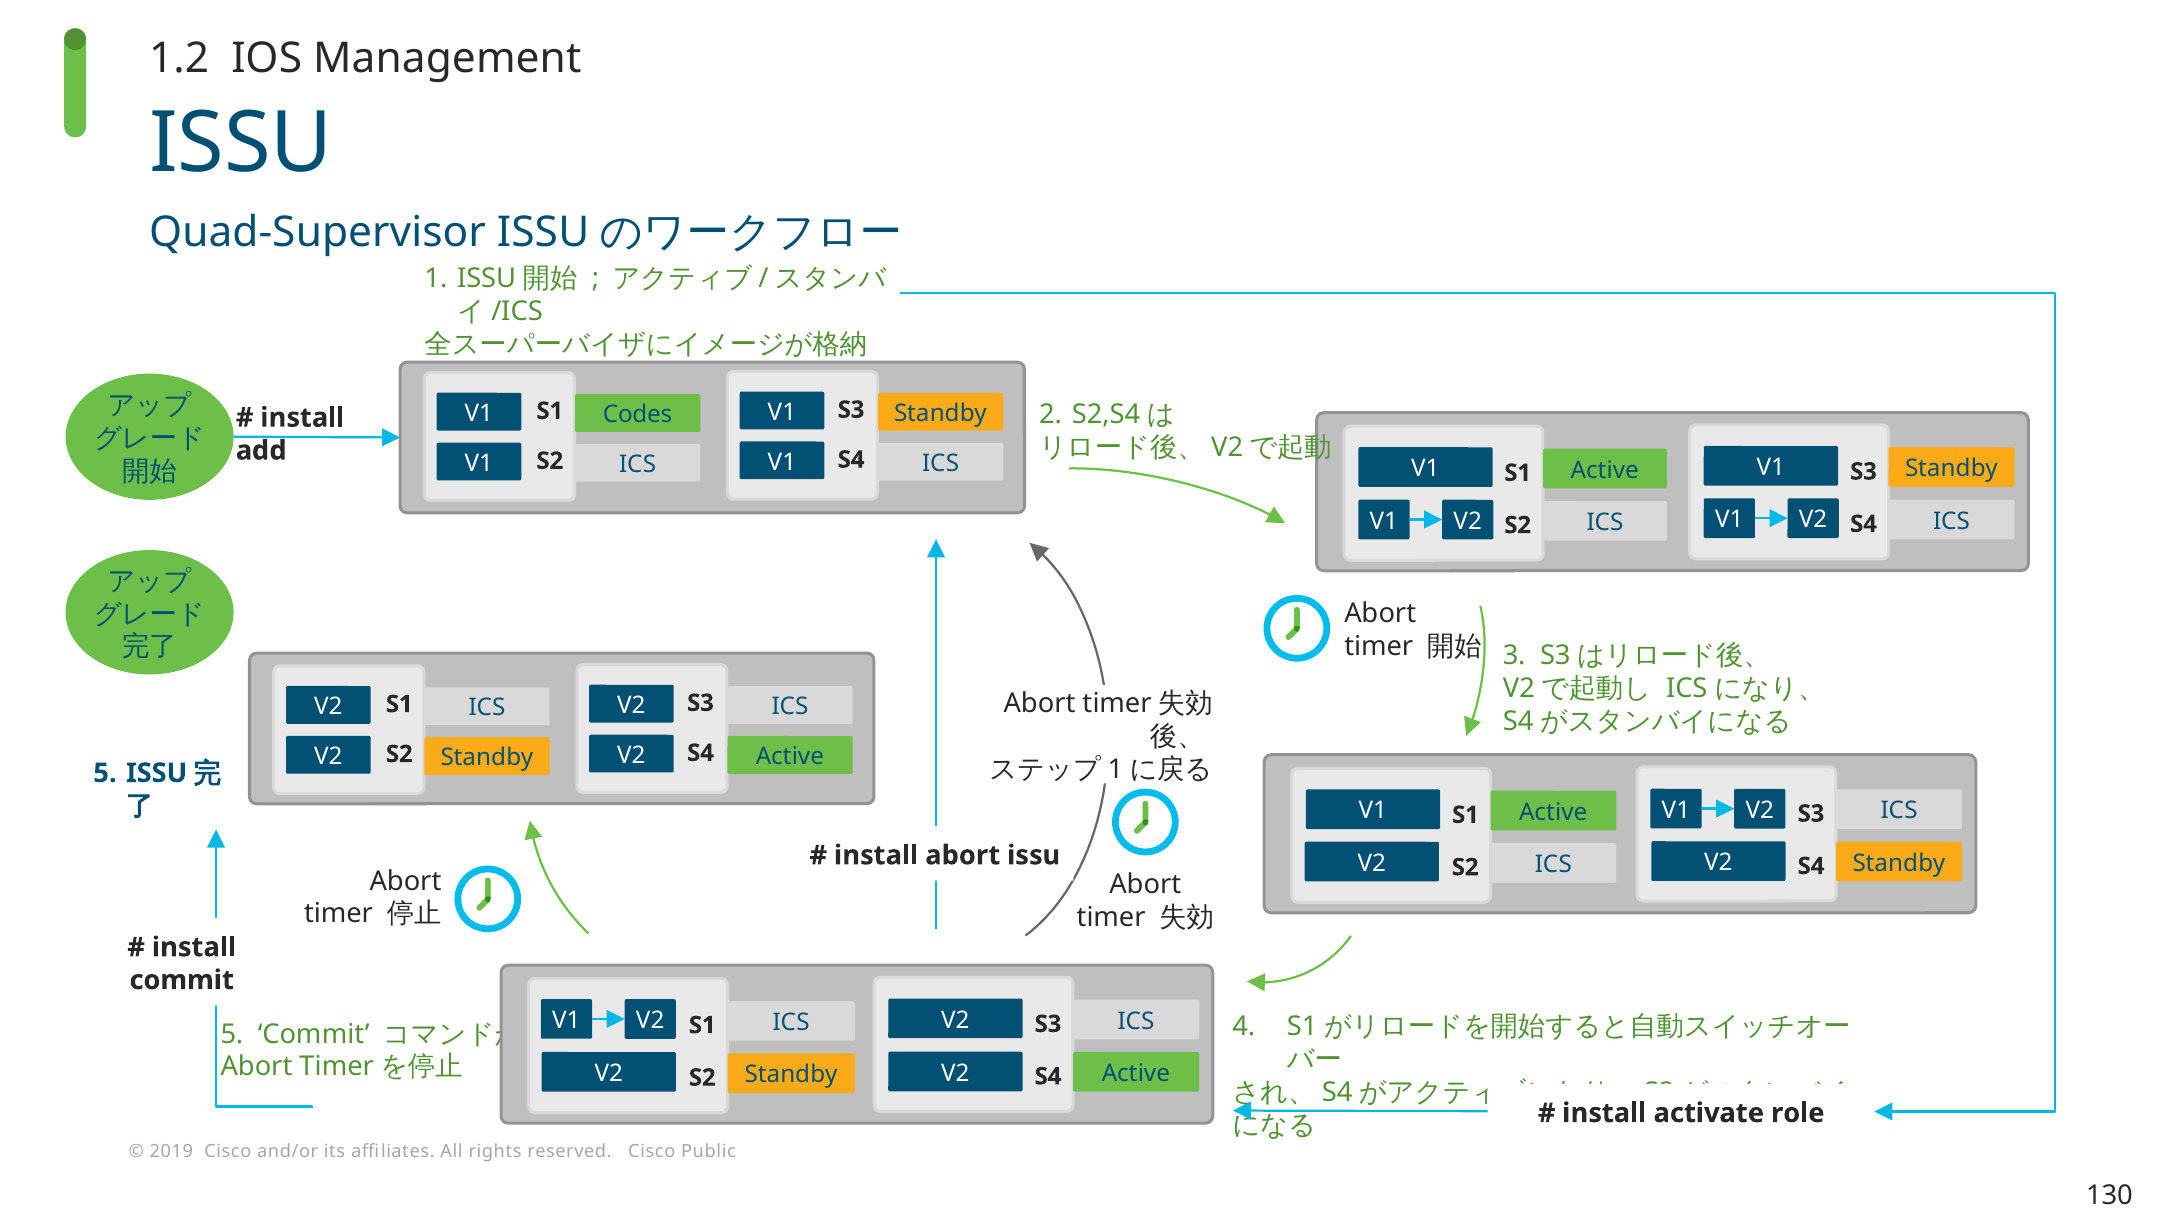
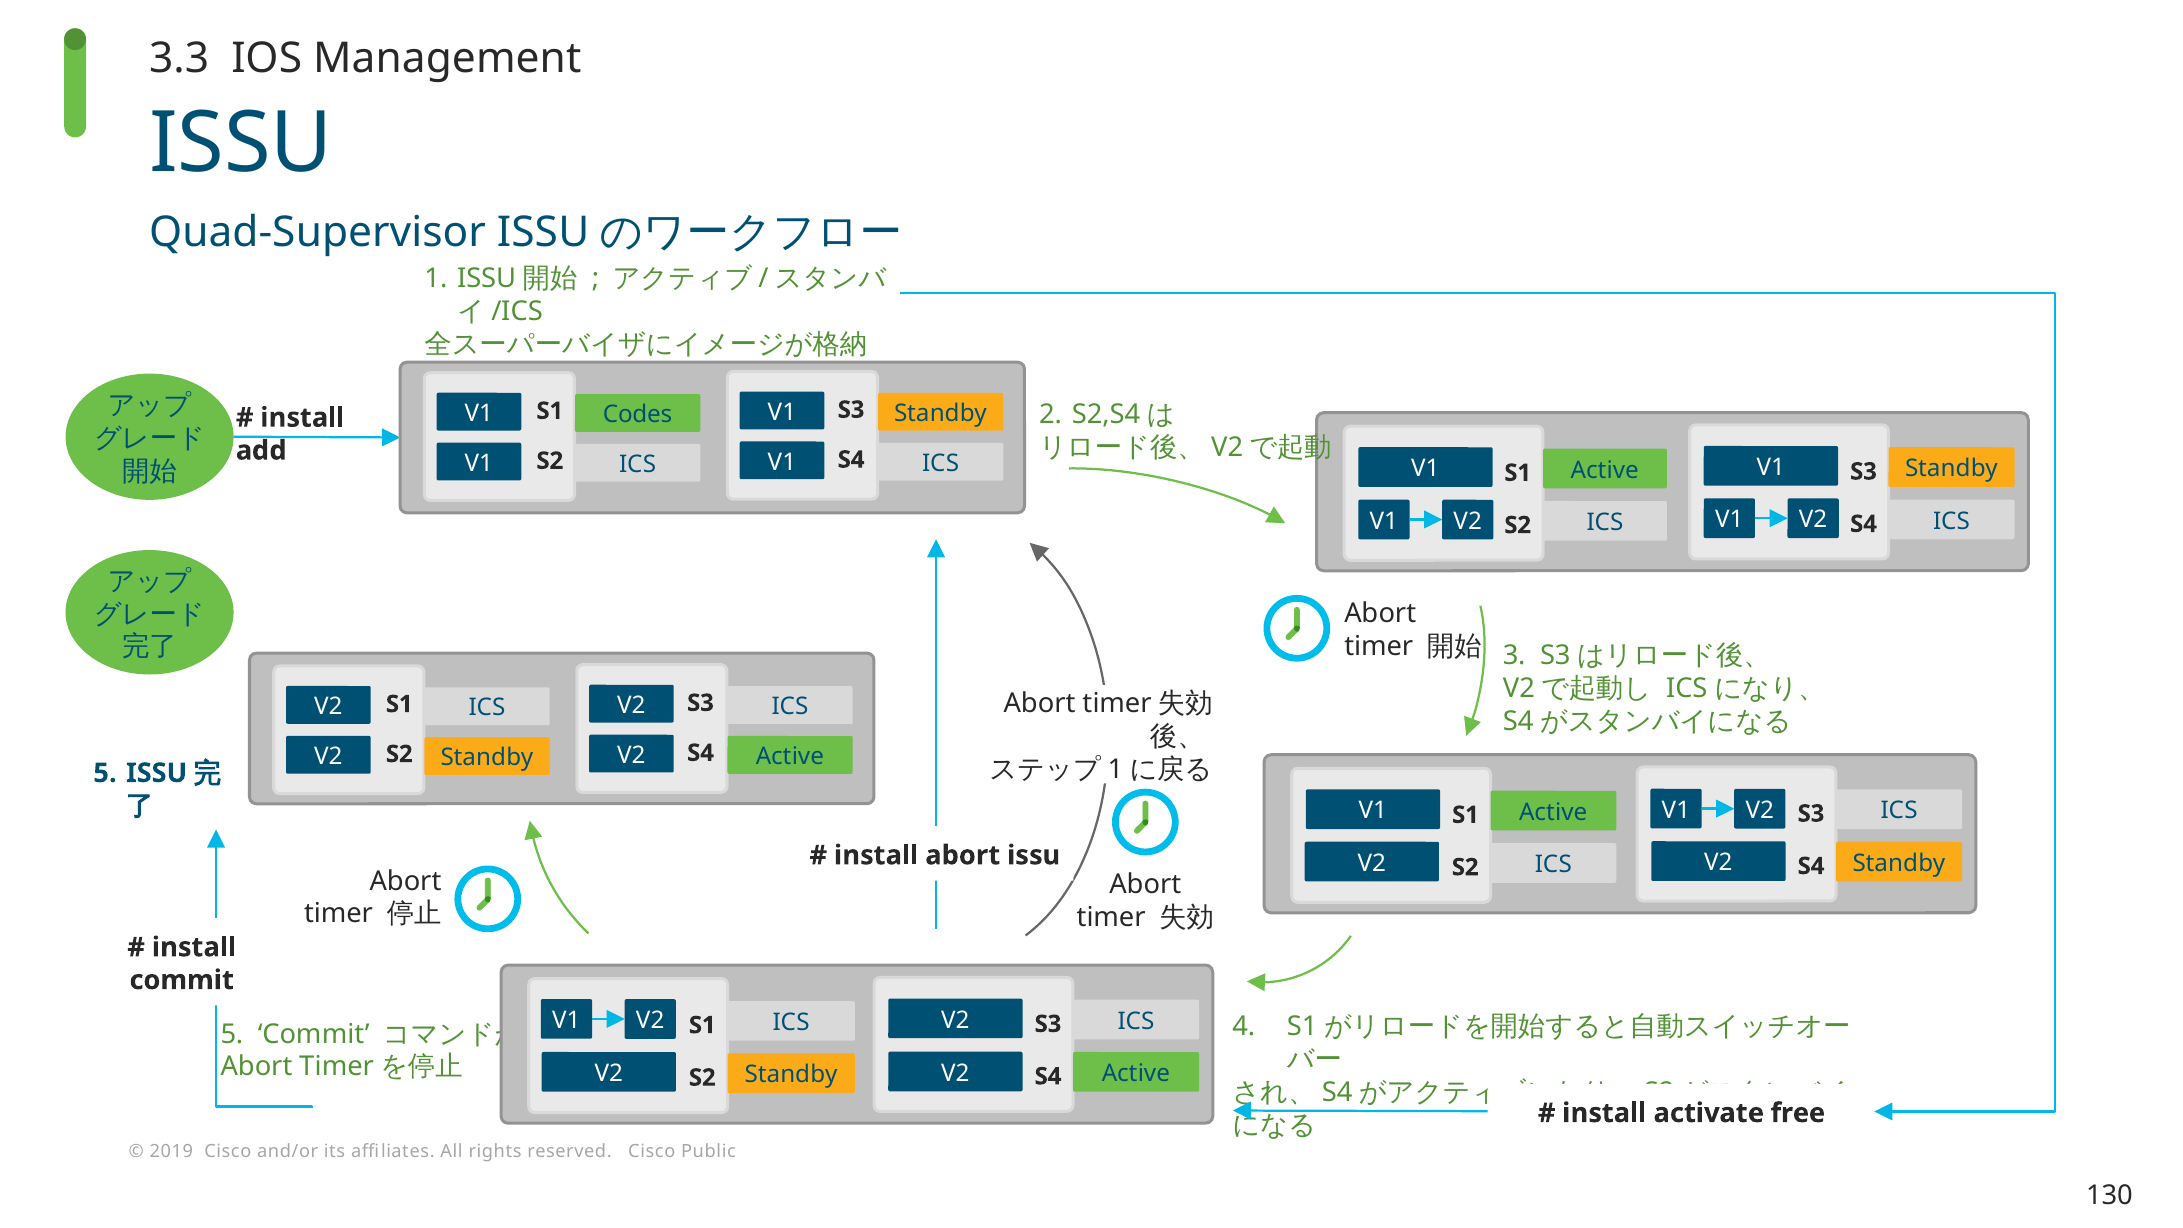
1.2: 1.2 -> 3.3
role: role -> free
